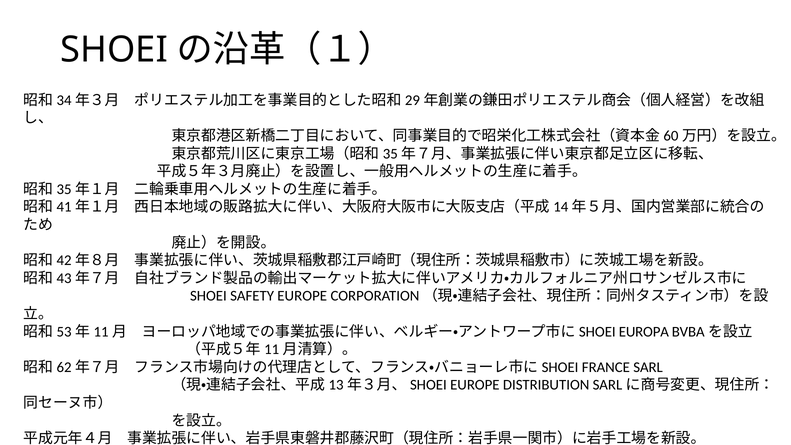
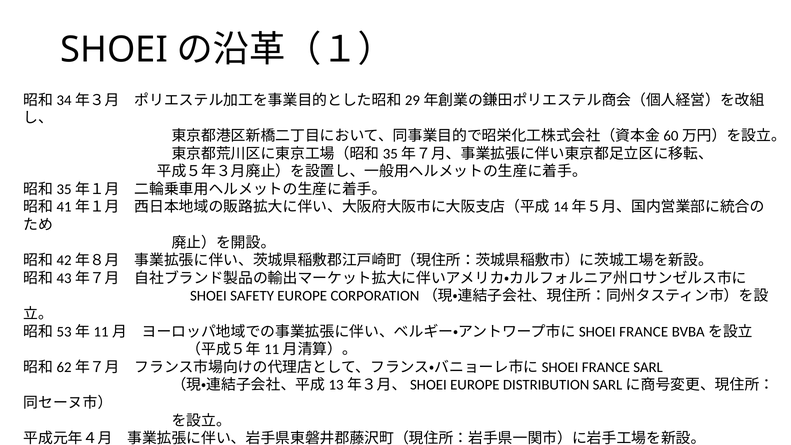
EUROPA at (644, 332): EUROPA -> FRANCE
